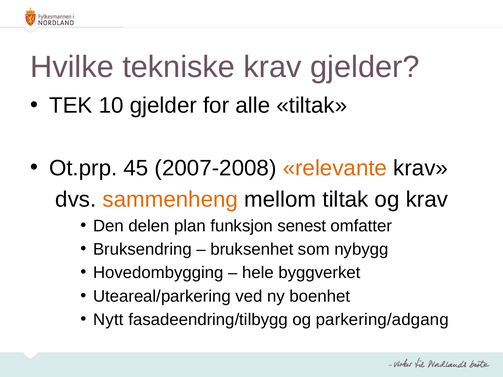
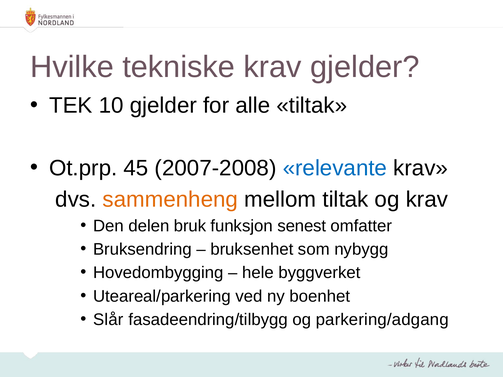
relevante colour: orange -> blue
plan: plan -> bruk
Nytt: Nytt -> Slår
